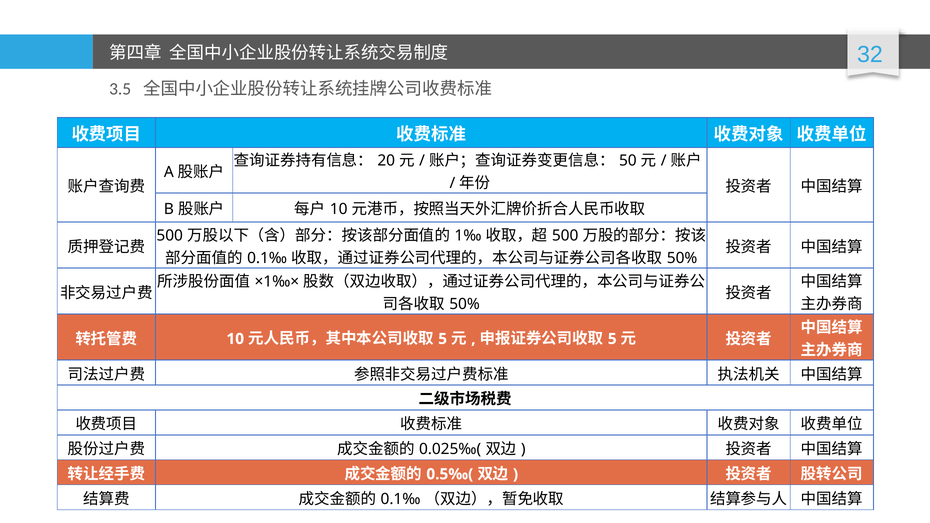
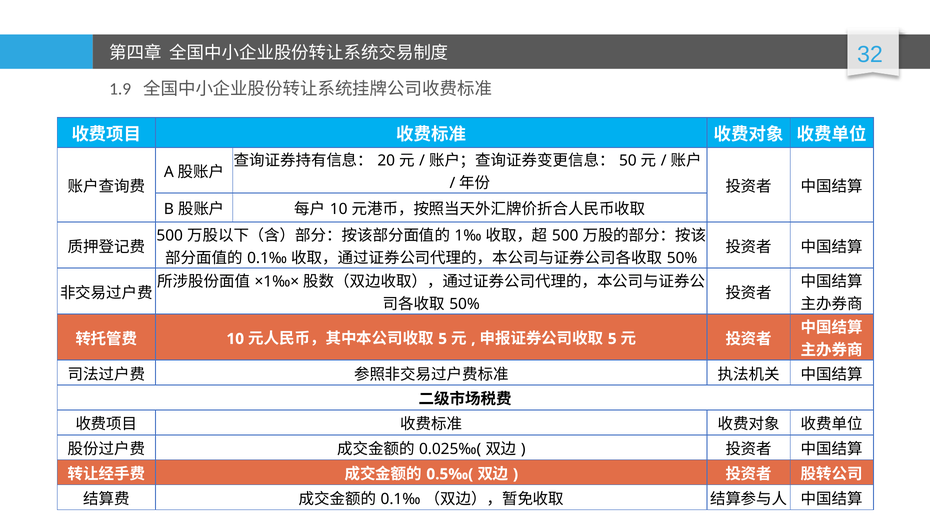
3.5: 3.5 -> 1.9
